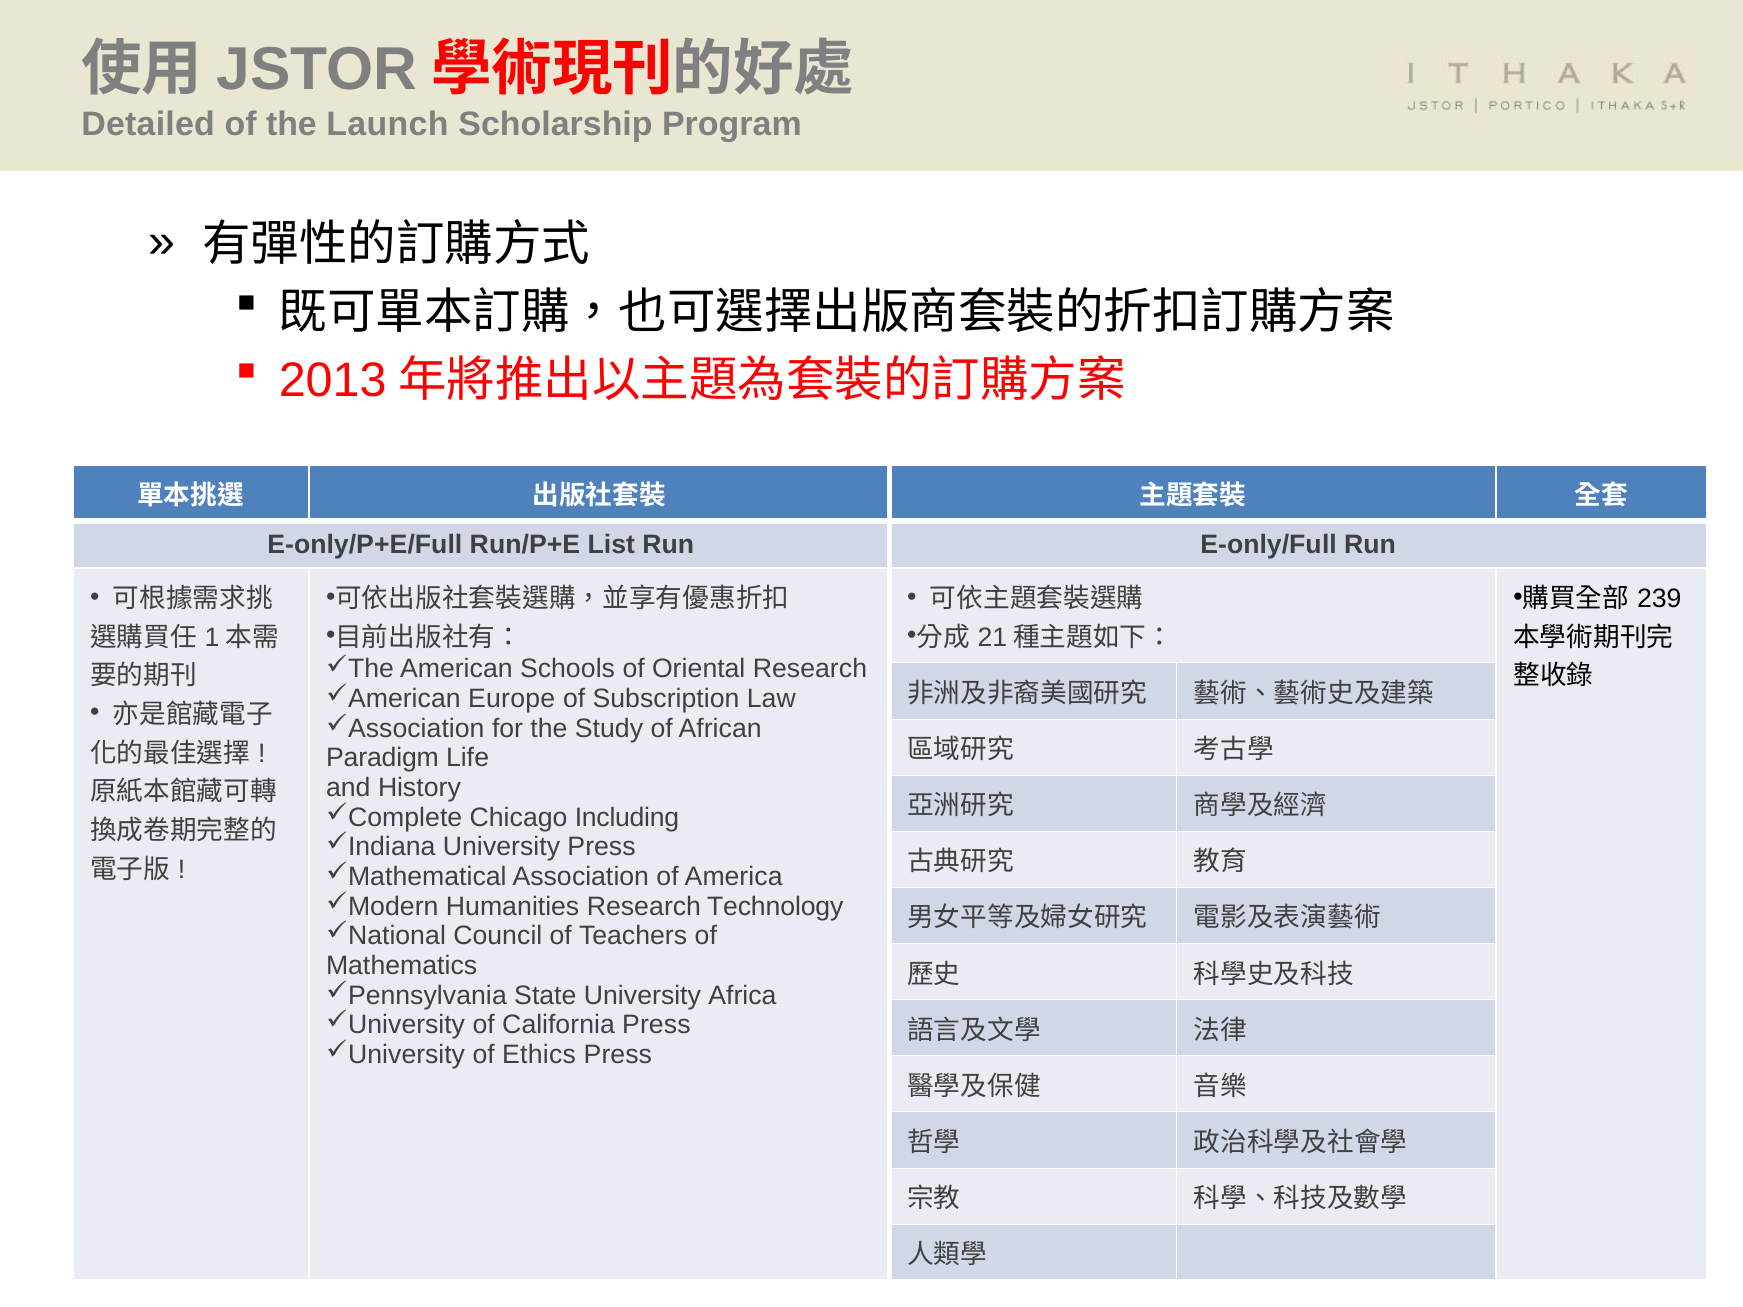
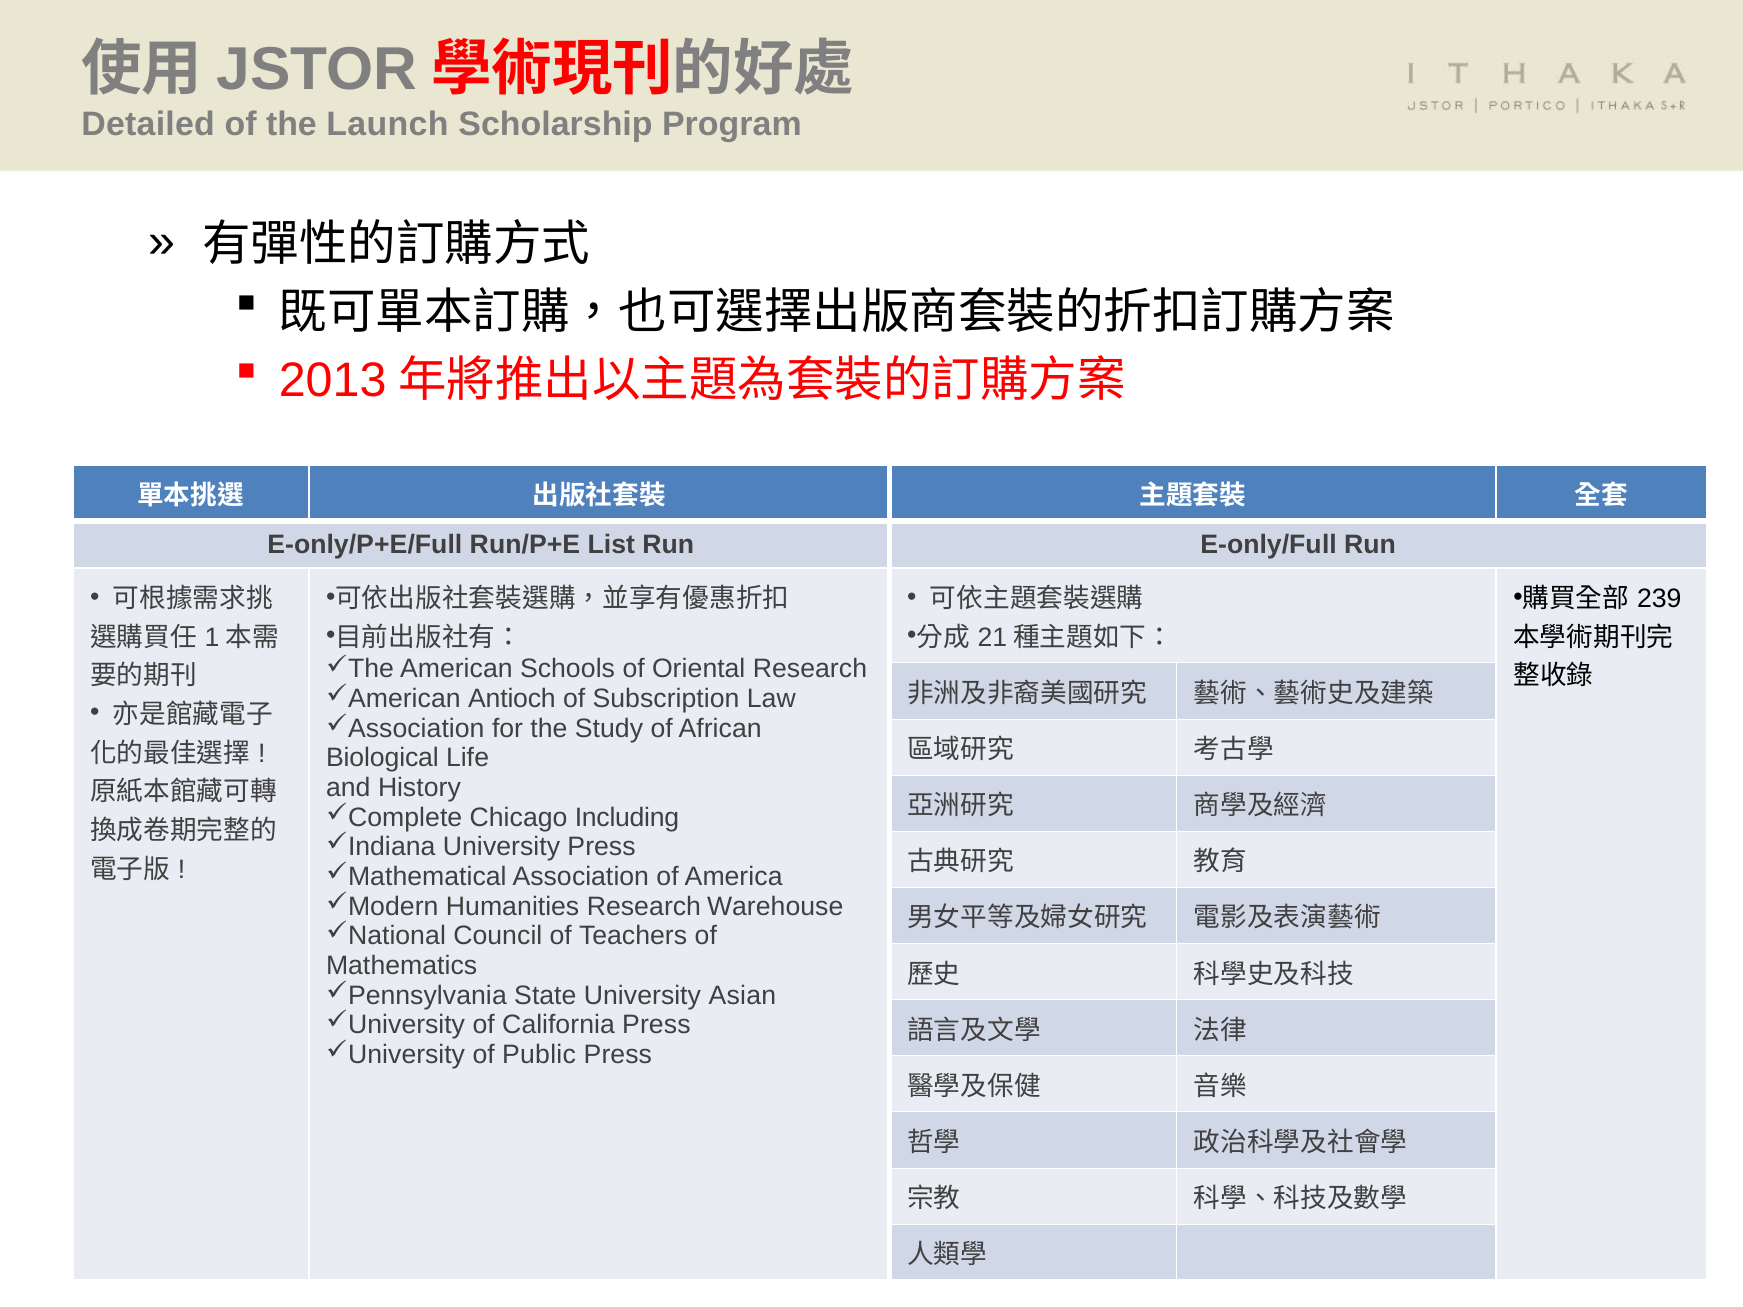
Europe: Europe -> Antioch
Paradigm: Paradigm -> Biological
Technology: Technology -> Warehouse
Africa: Africa -> Asian
Ethics: Ethics -> Public
